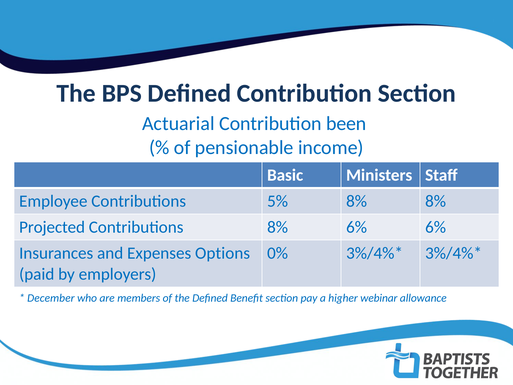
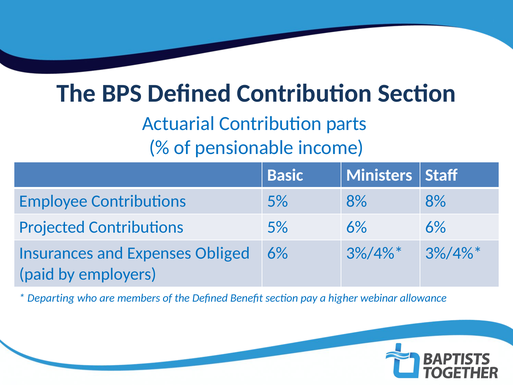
been: been -> parts
8% at (278, 227): 8% -> 5%
Options: Options -> Obliged
0% at (278, 253): 0% -> 6%
December: December -> Departing
